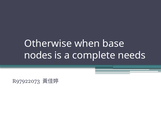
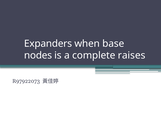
Otherwise: Otherwise -> Expanders
needs: needs -> raises
